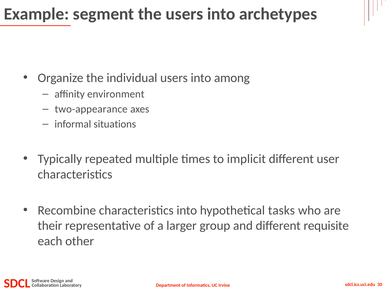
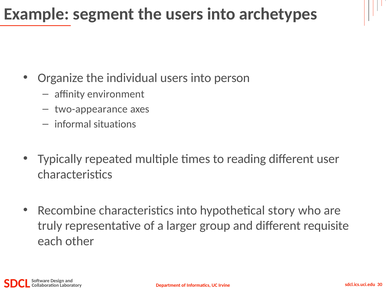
among: among -> person
implicit: implicit -> reading
tasks: tasks -> story
their: their -> truly
